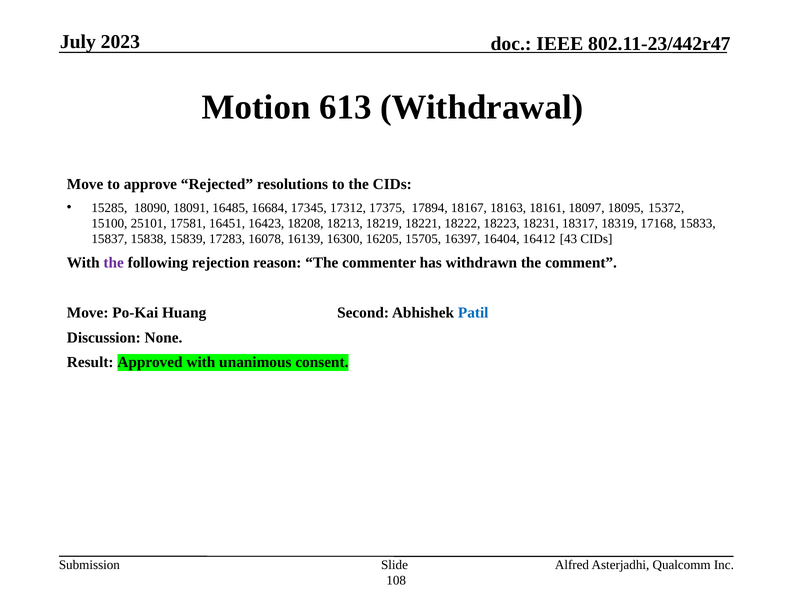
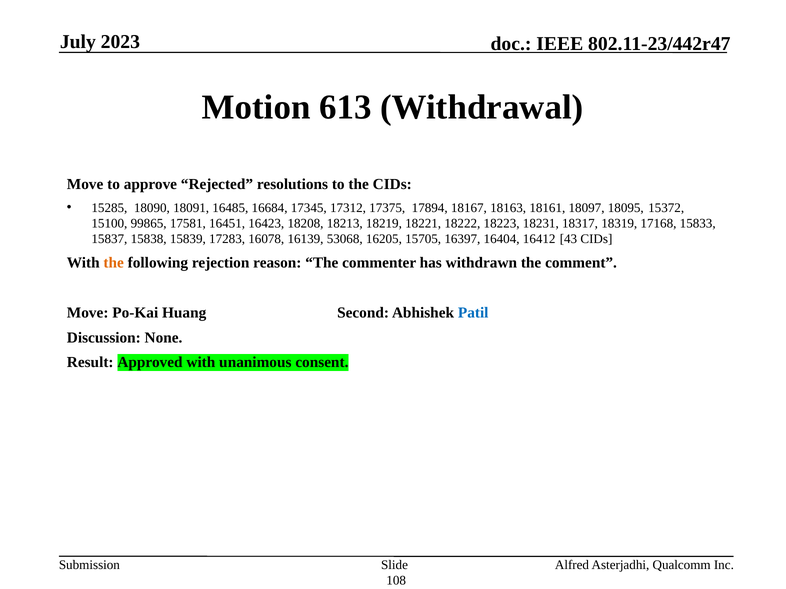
25101: 25101 -> 99865
16300: 16300 -> 53068
the at (114, 263) colour: purple -> orange
